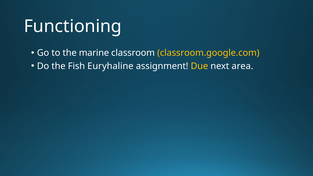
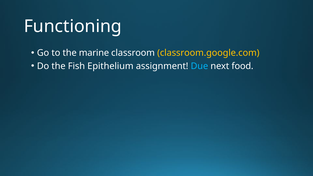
Euryhaline: Euryhaline -> Epithelium
Due colour: yellow -> light blue
area: area -> food
